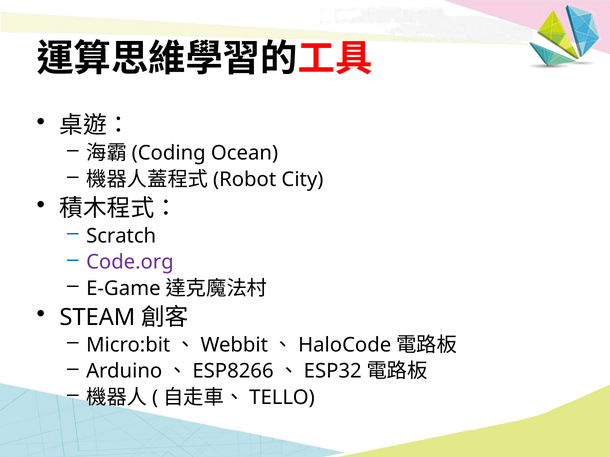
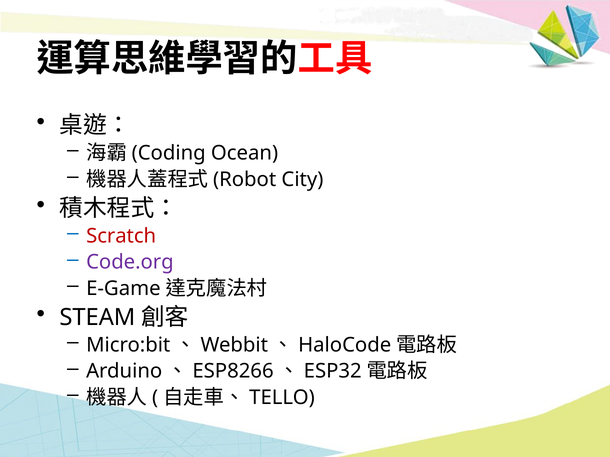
Scratch colour: black -> red
